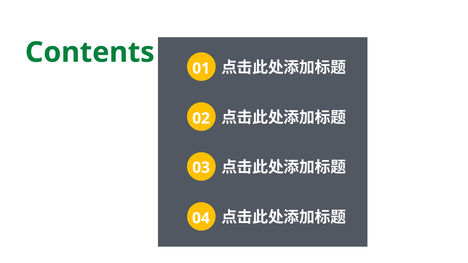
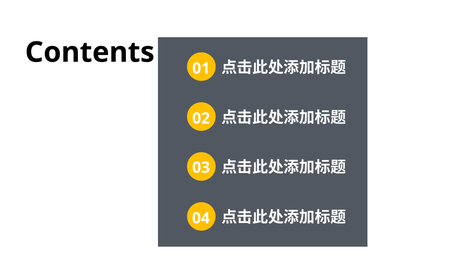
Contents colour: green -> black
